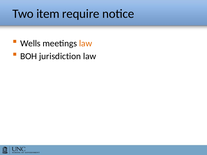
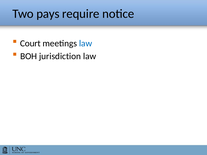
item: item -> pays
Wells: Wells -> Court
law at (86, 43) colour: orange -> blue
